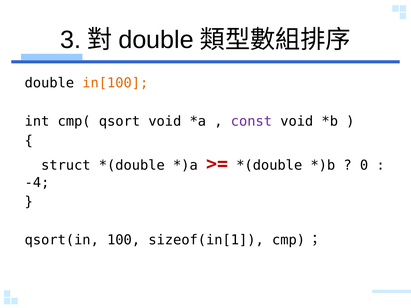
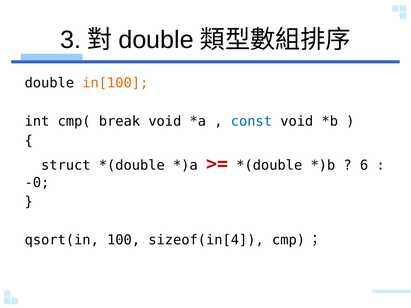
qsort: qsort -> break
const colour: purple -> blue
0: 0 -> 6
-4: -4 -> -0
sizeof(in[1: sizeof(in[1 -> sizeof(in[4
